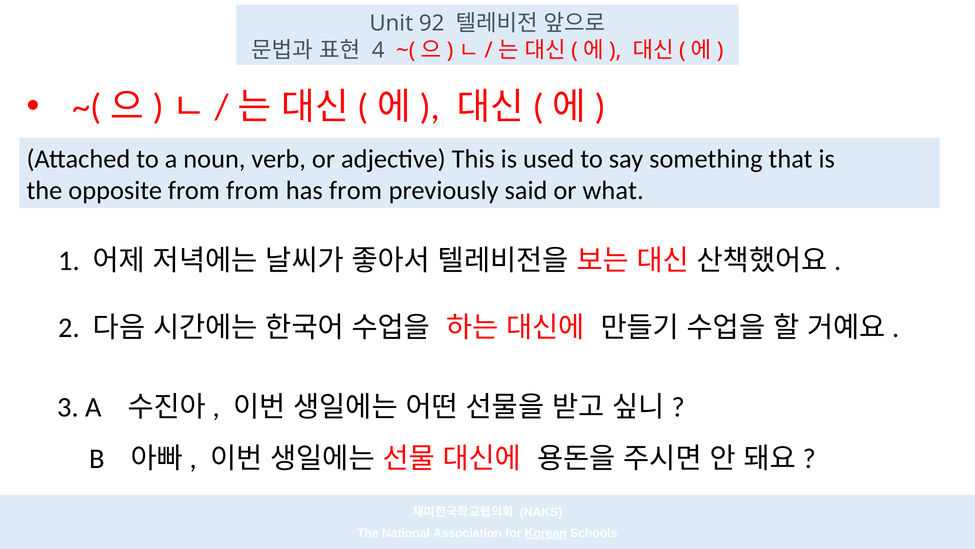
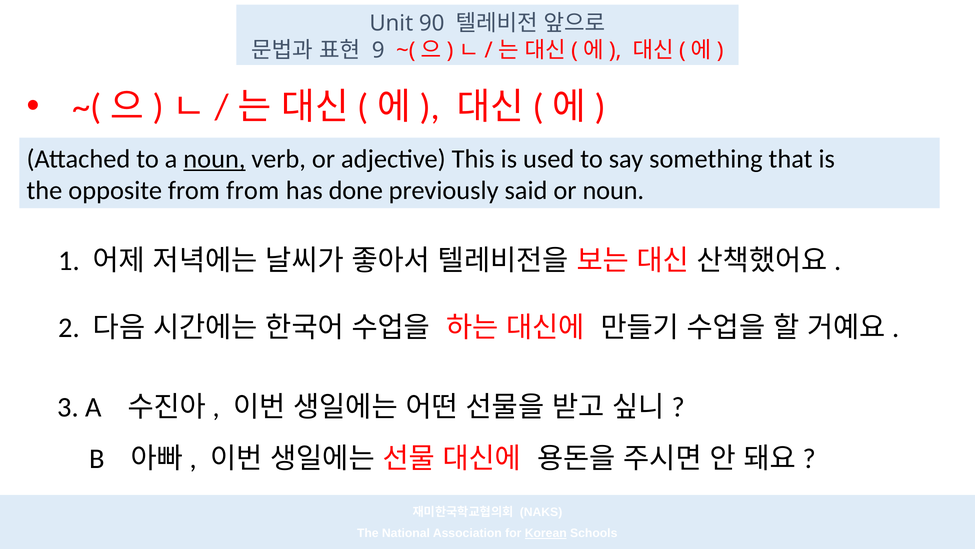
92: 92 -> 90
4: 4 -> 9
noun at (214, 159) underline: none -> present
has from: from -> done
or what: what -> noun
